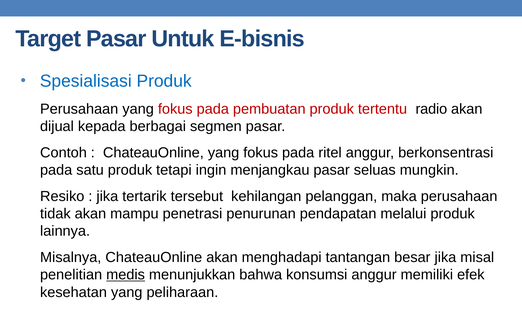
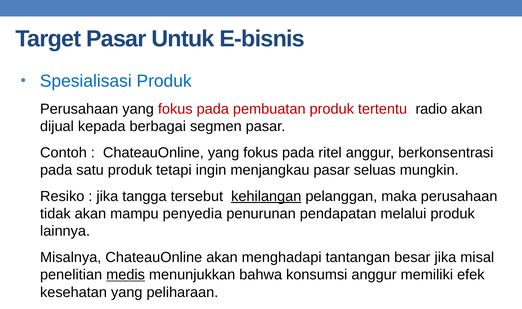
tertarik: tertarik -> tangga
kehilangan underline: none -> present
penetrasi: penetrasi -> penyedia
